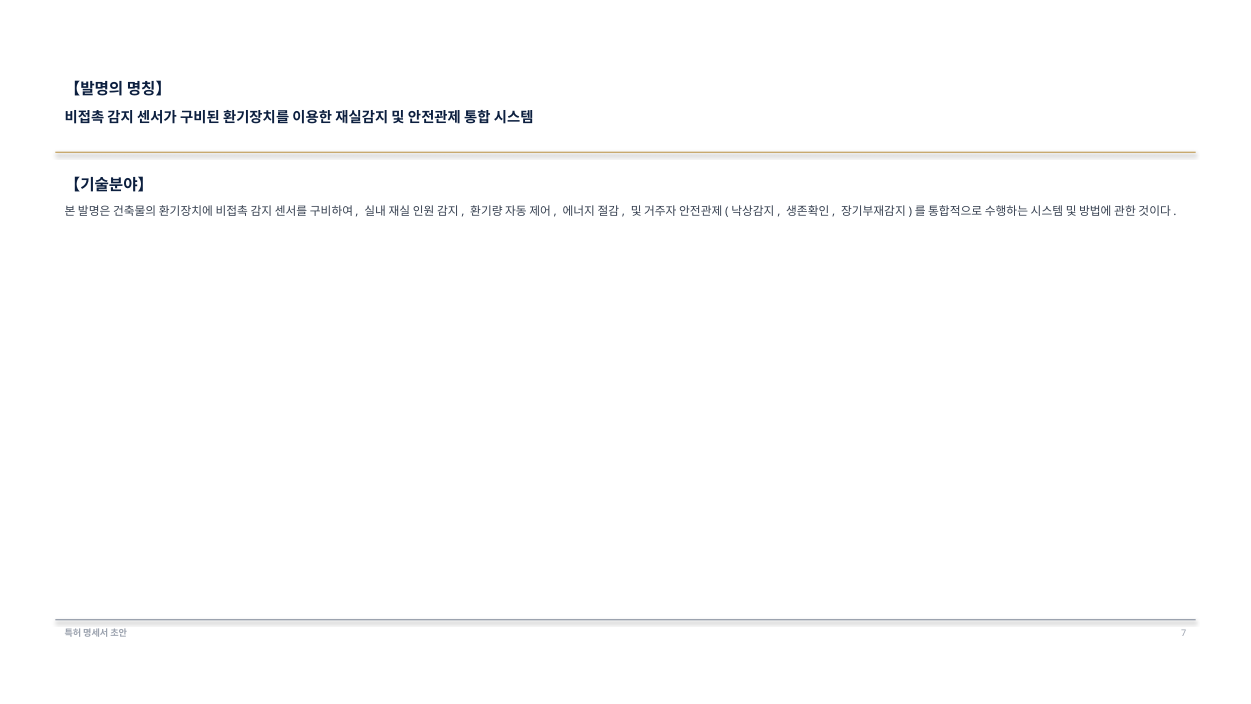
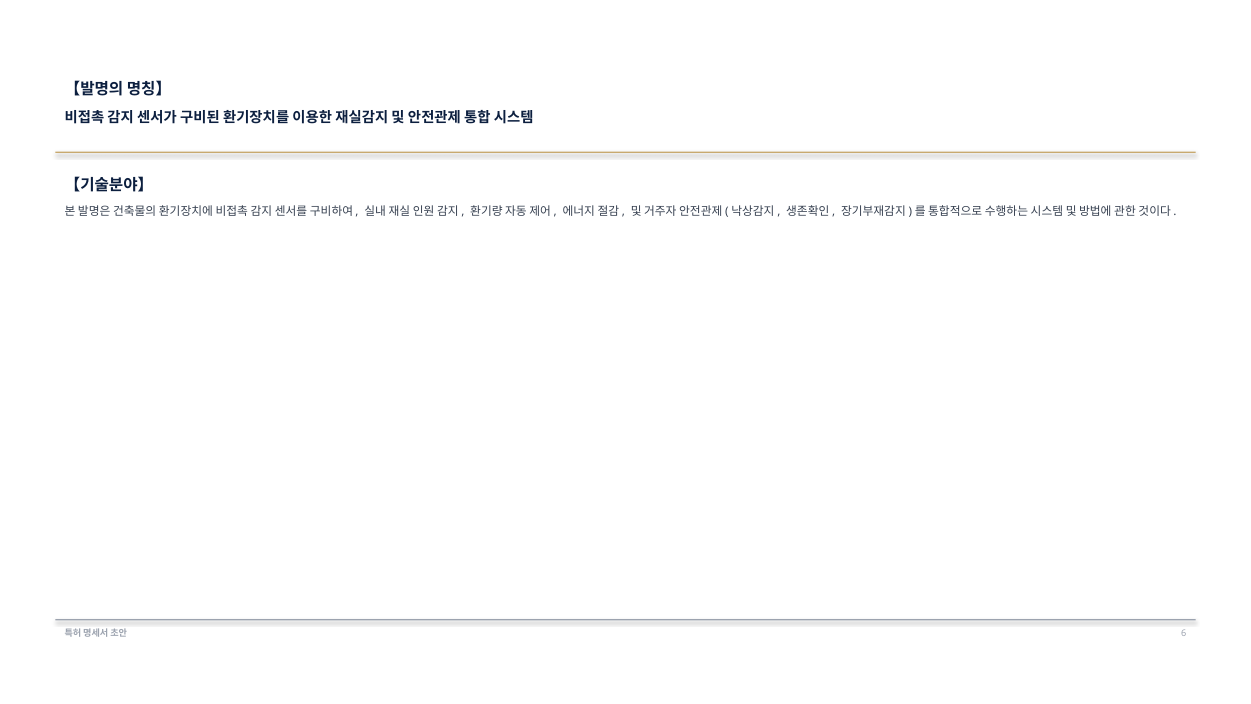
7: 7 -> 6
